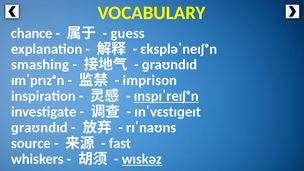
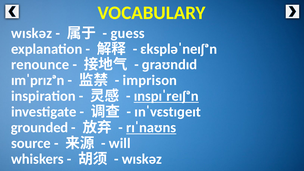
chance at (32, 33): chance -> wɪskəz
smashing: smashing -> renounce
ɡraʊndɪd at (39, 128): ɡraʊndɪd -> grounded
rɪˈnaʊns underline: none -> present
fast: fast -> will
wɪskəz at (142, 159) underline: present -> none
